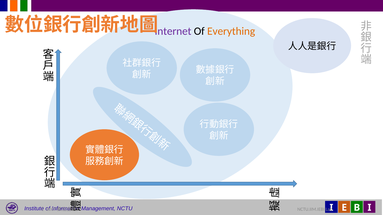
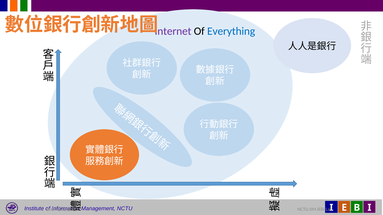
Everything colour: orange -> blue
